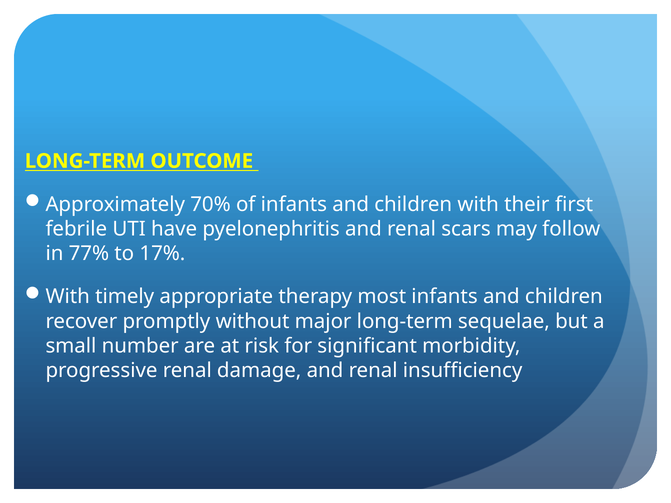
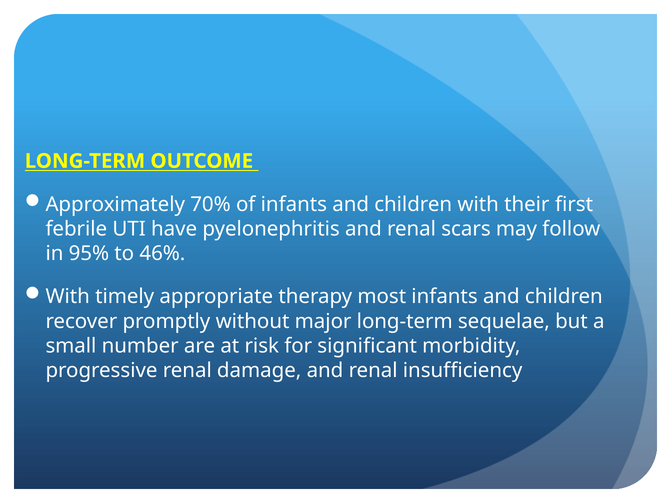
77%: 77% -> 95%
17%: 17% -> 46%
